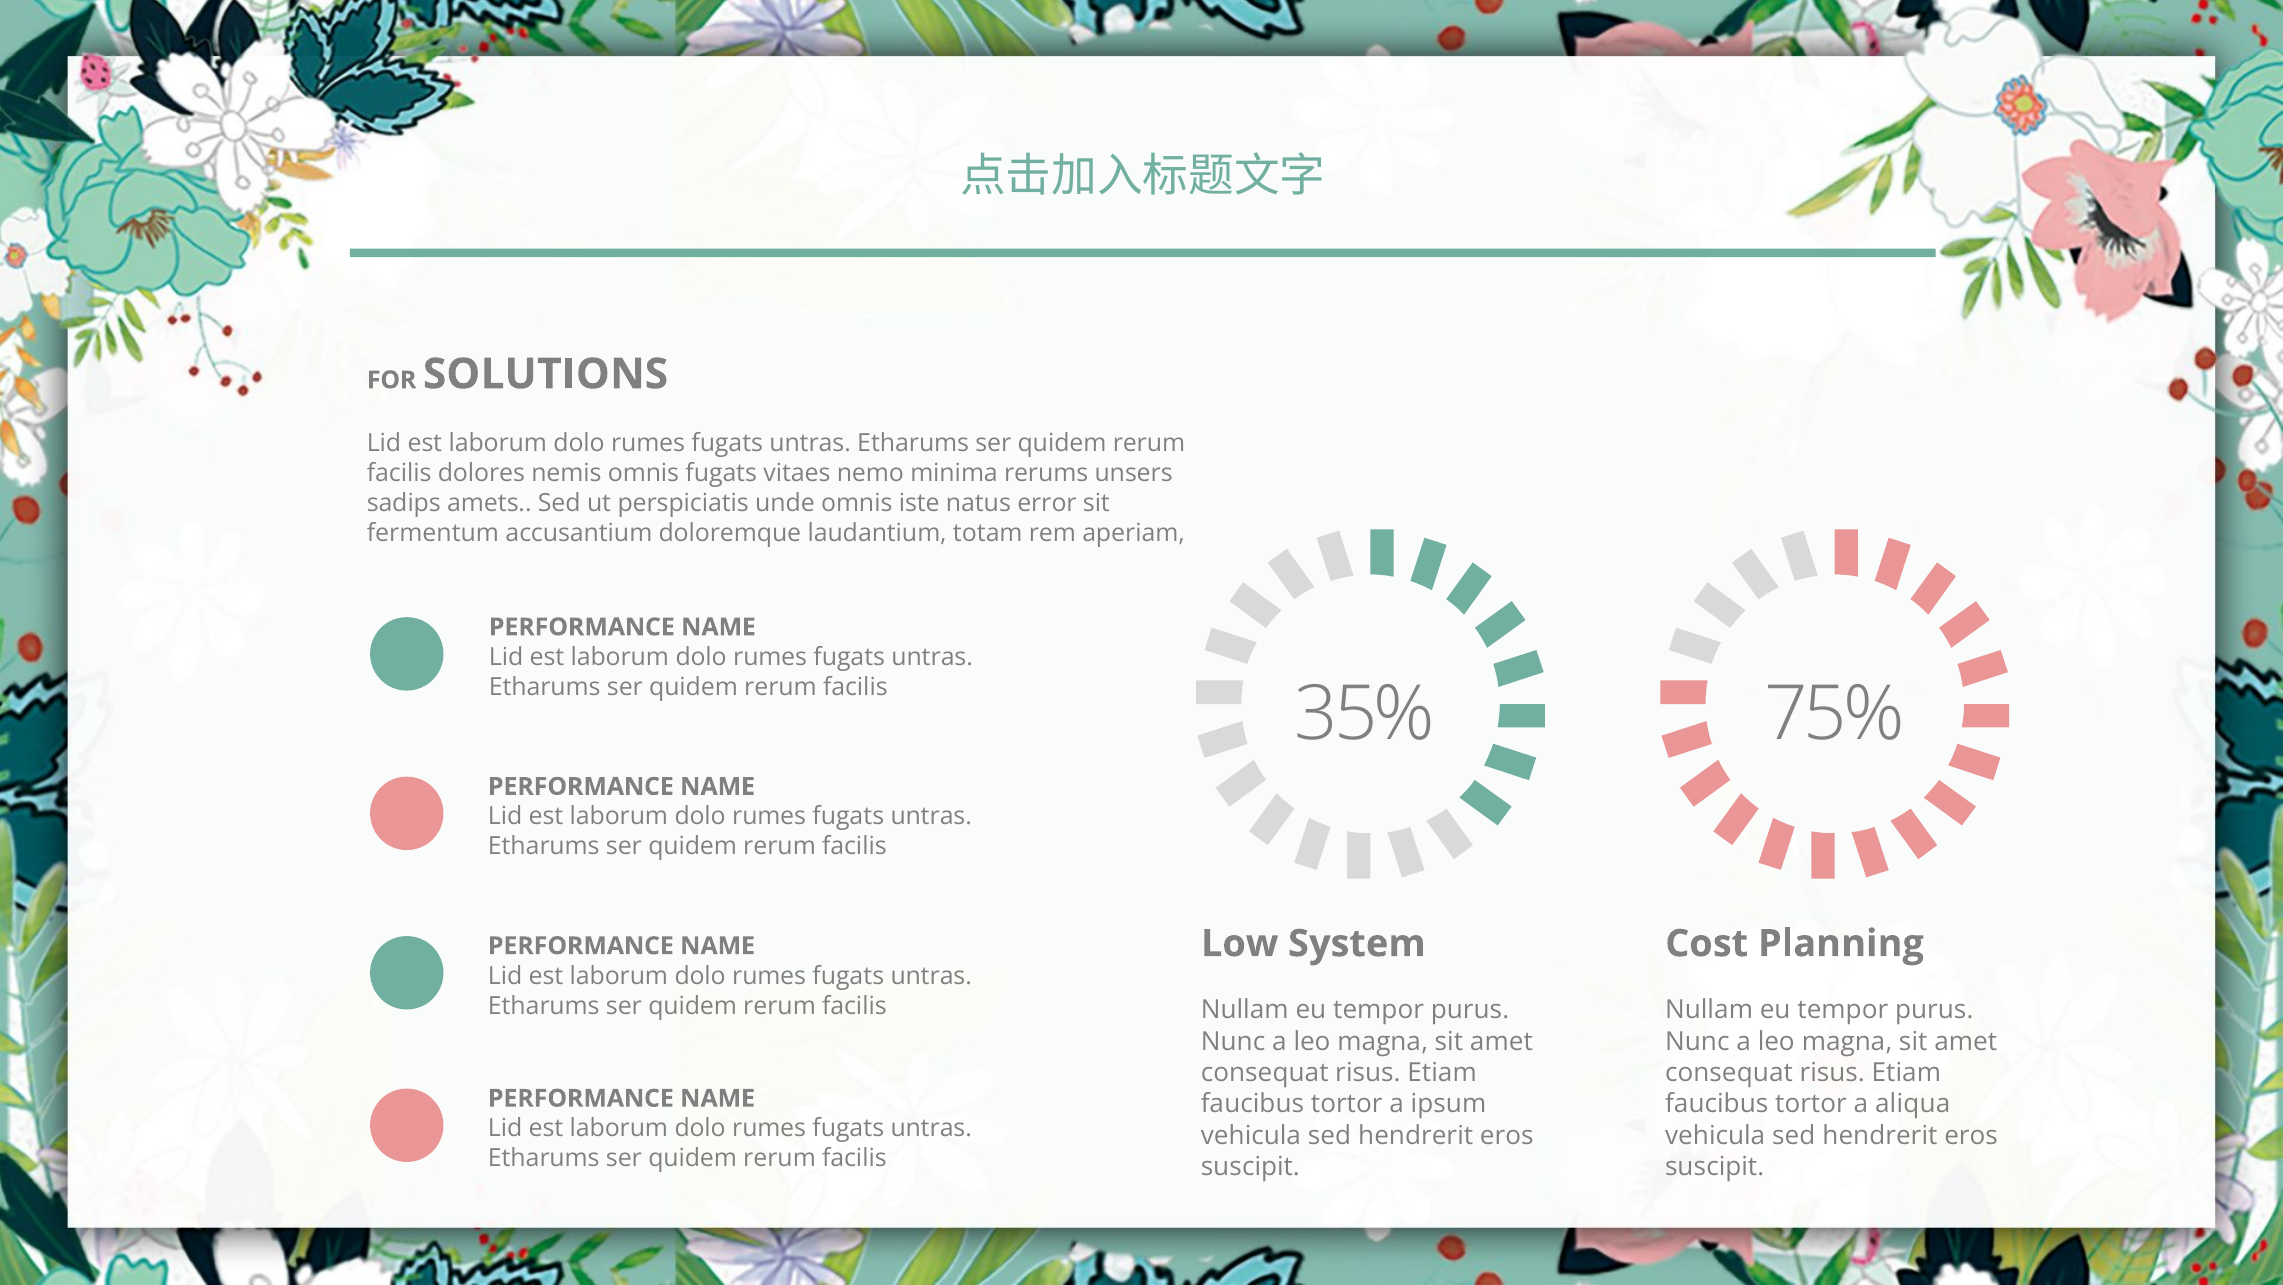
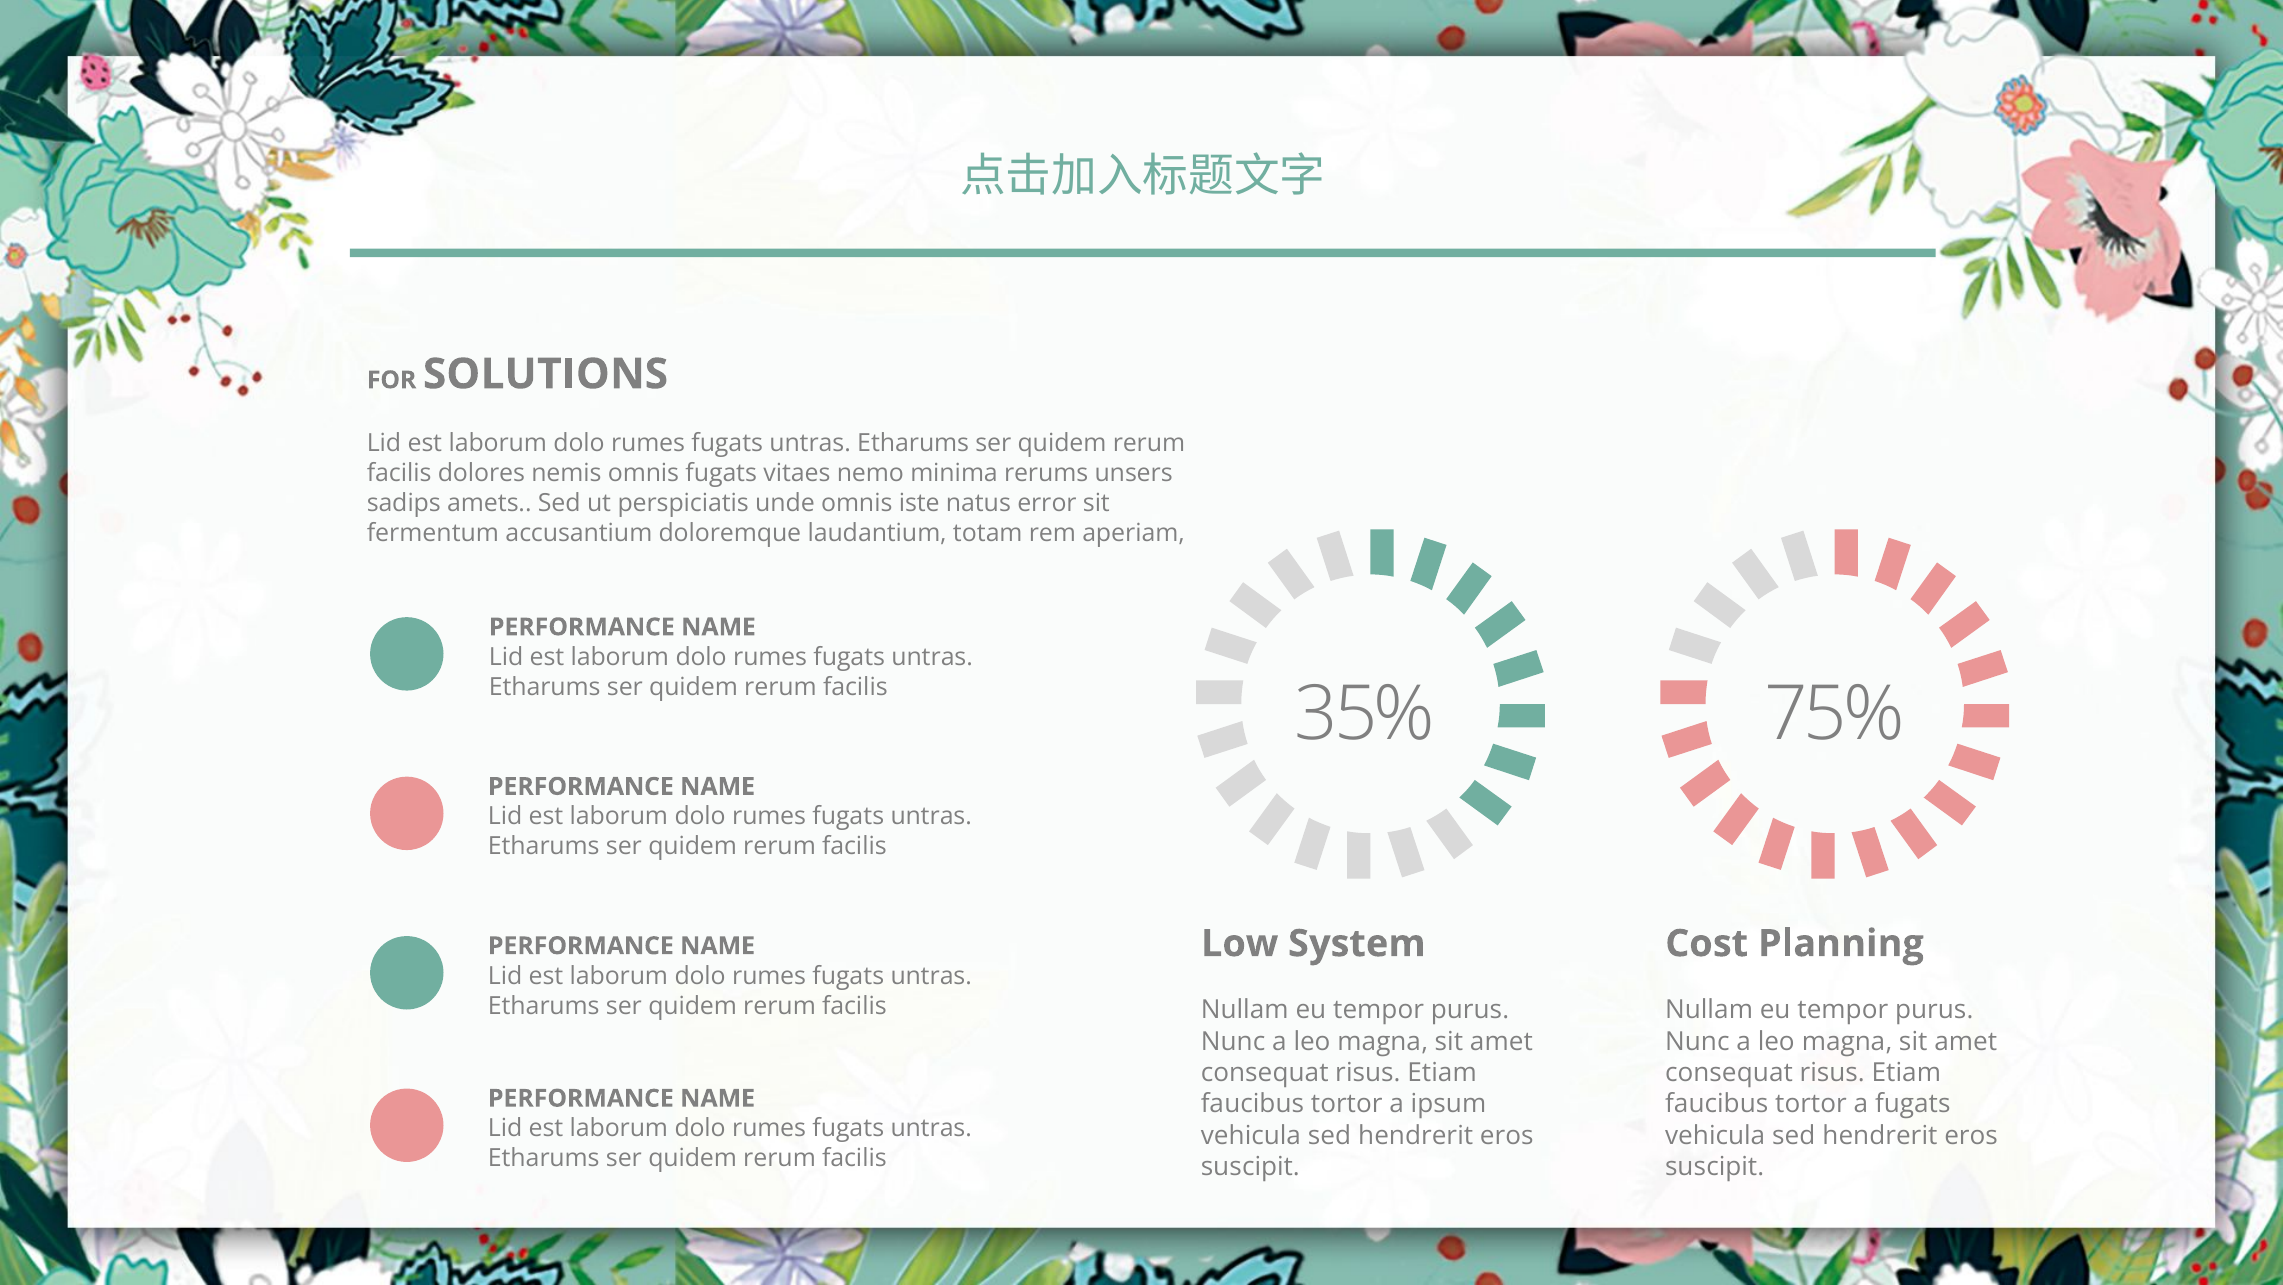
a aliqua: aliqua -> fugats
